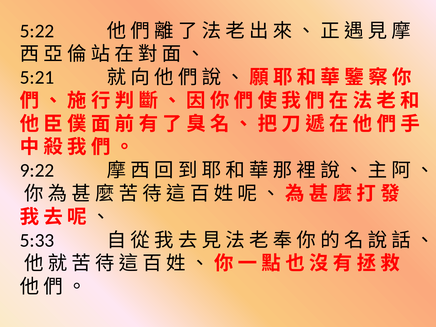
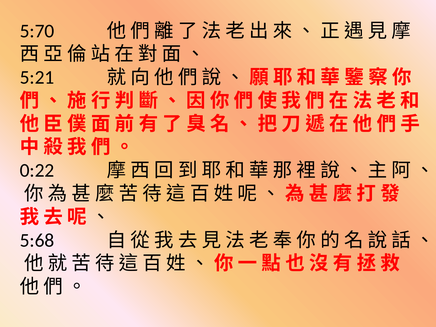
5:22: 5:22 -> 5:70
9:22: 9:22 -> 0:22
5:33: 5:33 -> 5:68
